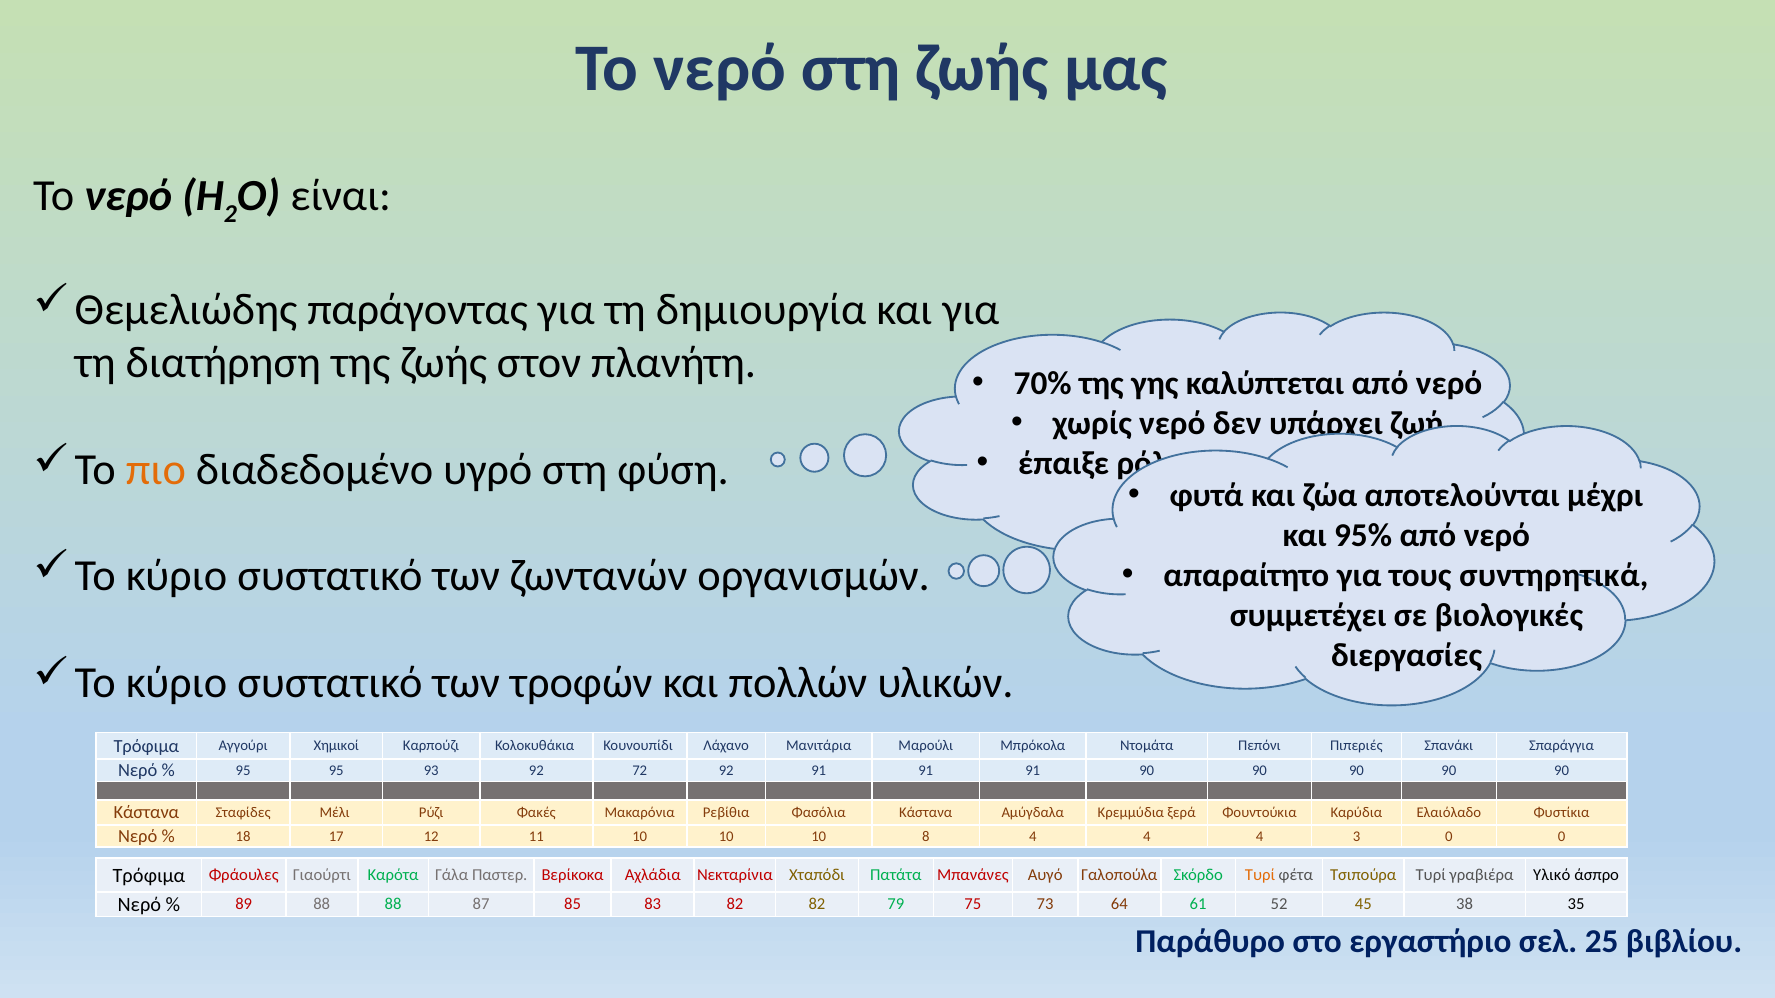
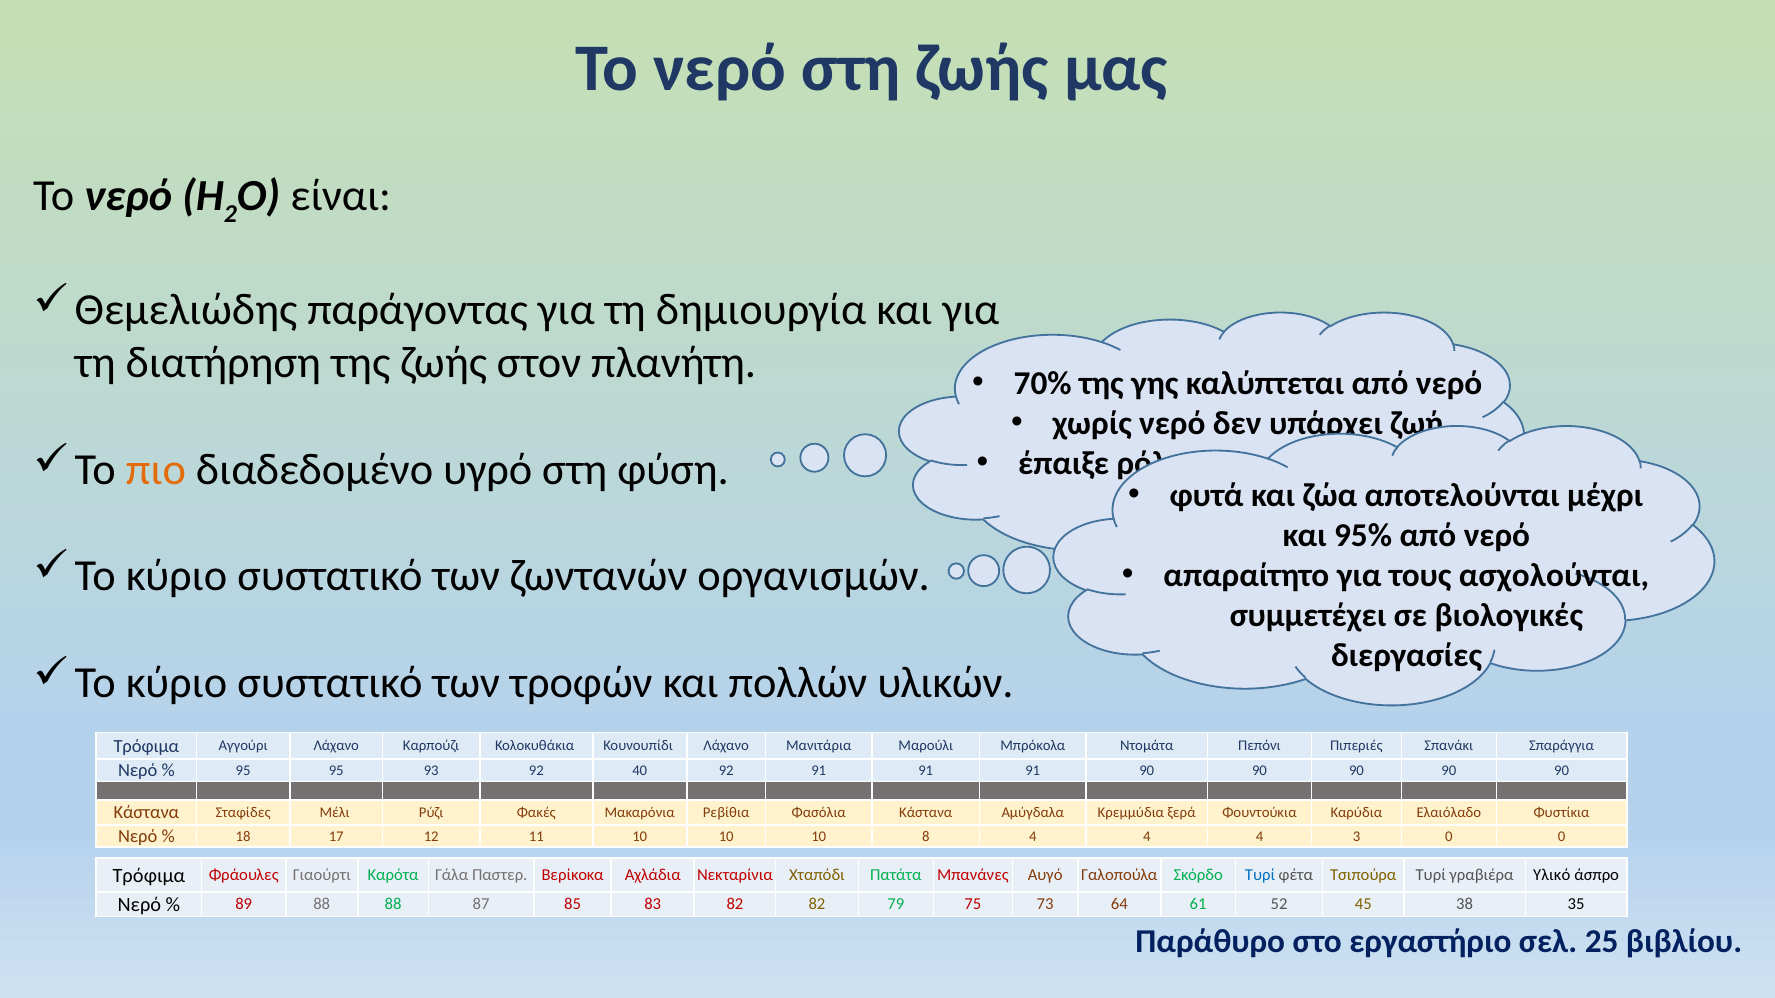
συντηρητικά: συντηρητικά -> ασχολούνται
Αγγούρι Χημικοί: Χημικοί -> Λάχανο
72: 72 -> 40
Τυρί at (1260, 876) colour: orange -> blue
